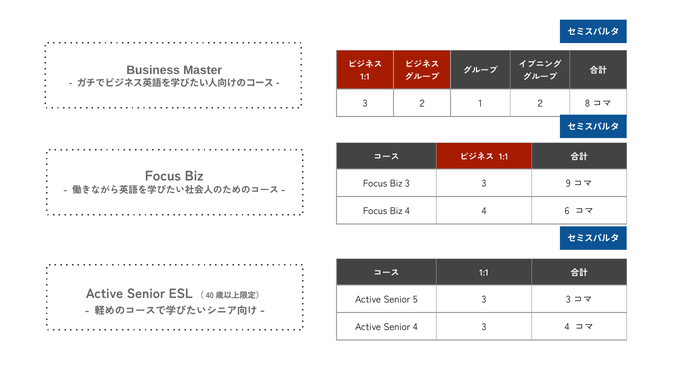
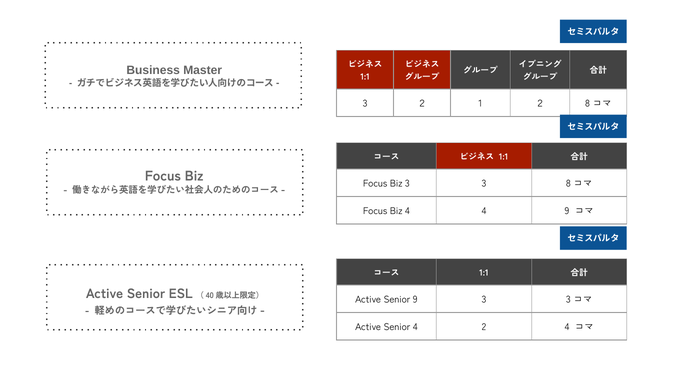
3 9: 9 -> 8
4 6: 6 -> 9
Senior 5: 5 -> 9
4 3: 3 -> 2
